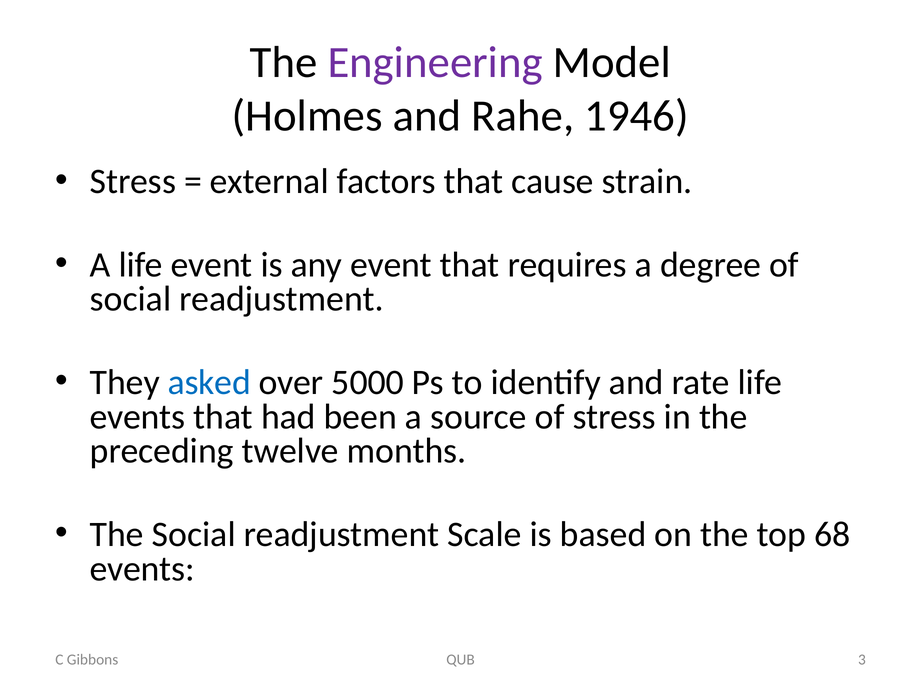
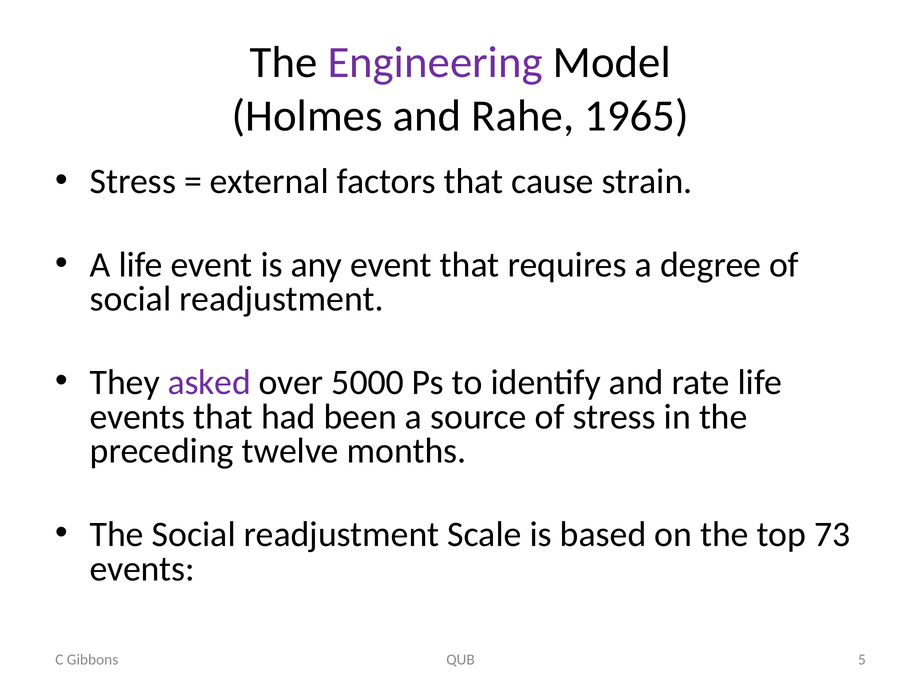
1946: 1946 -> 1965
asked colour: blue -> purple
68: 68 -> 73
3: 3 -> 5
